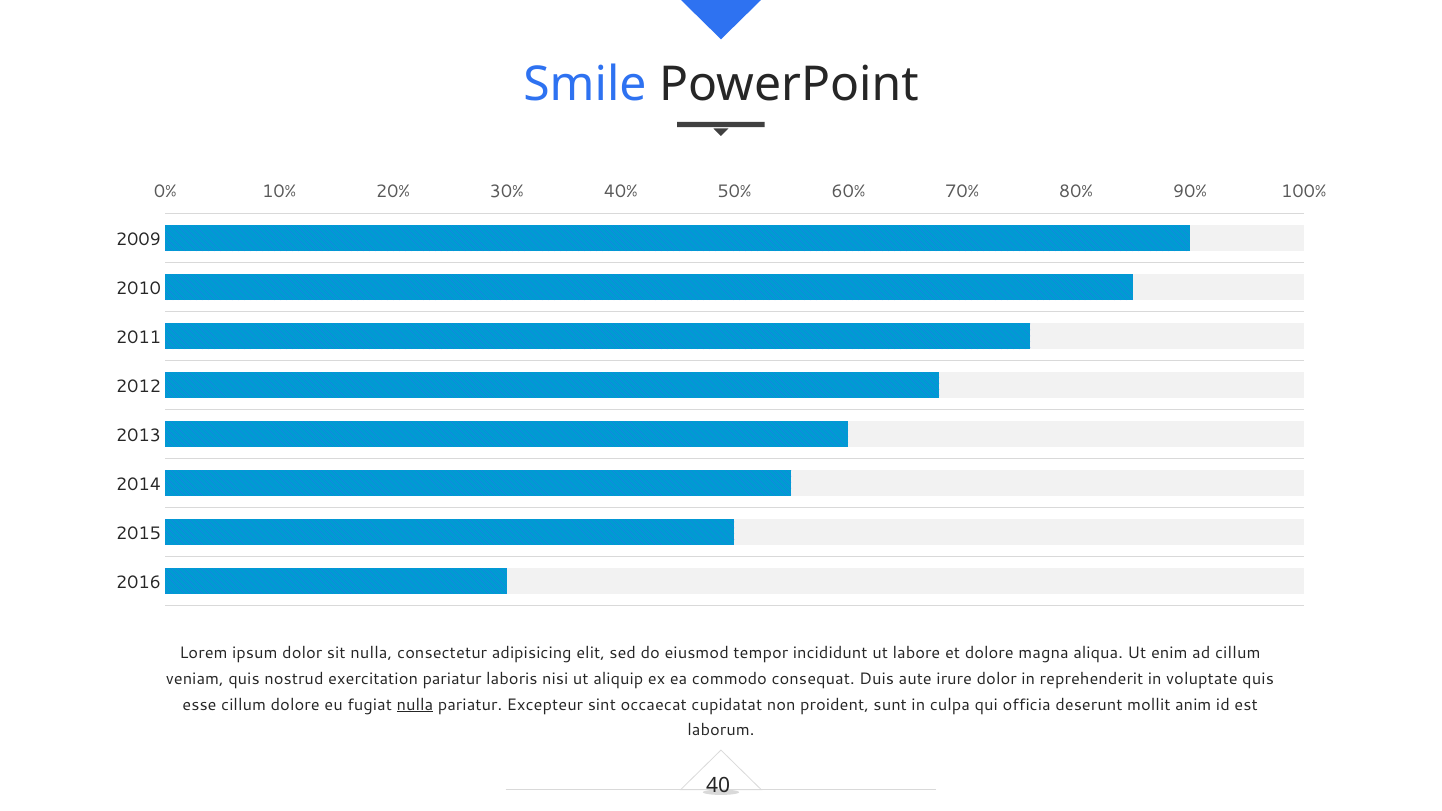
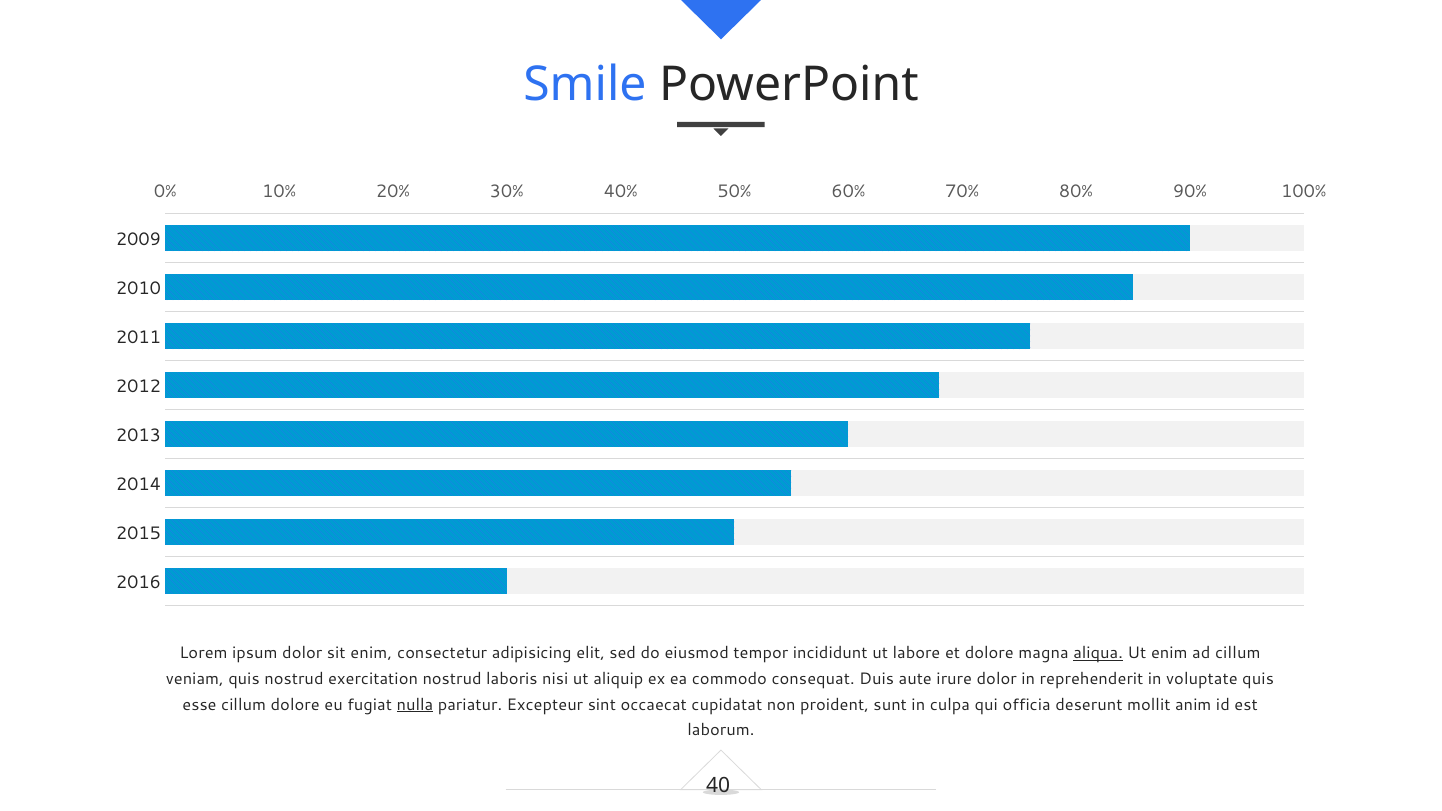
sit nulla: nulla -> enim
aliqua underline: none -> present
exercitation pariatur: pariatur -> nostrud
